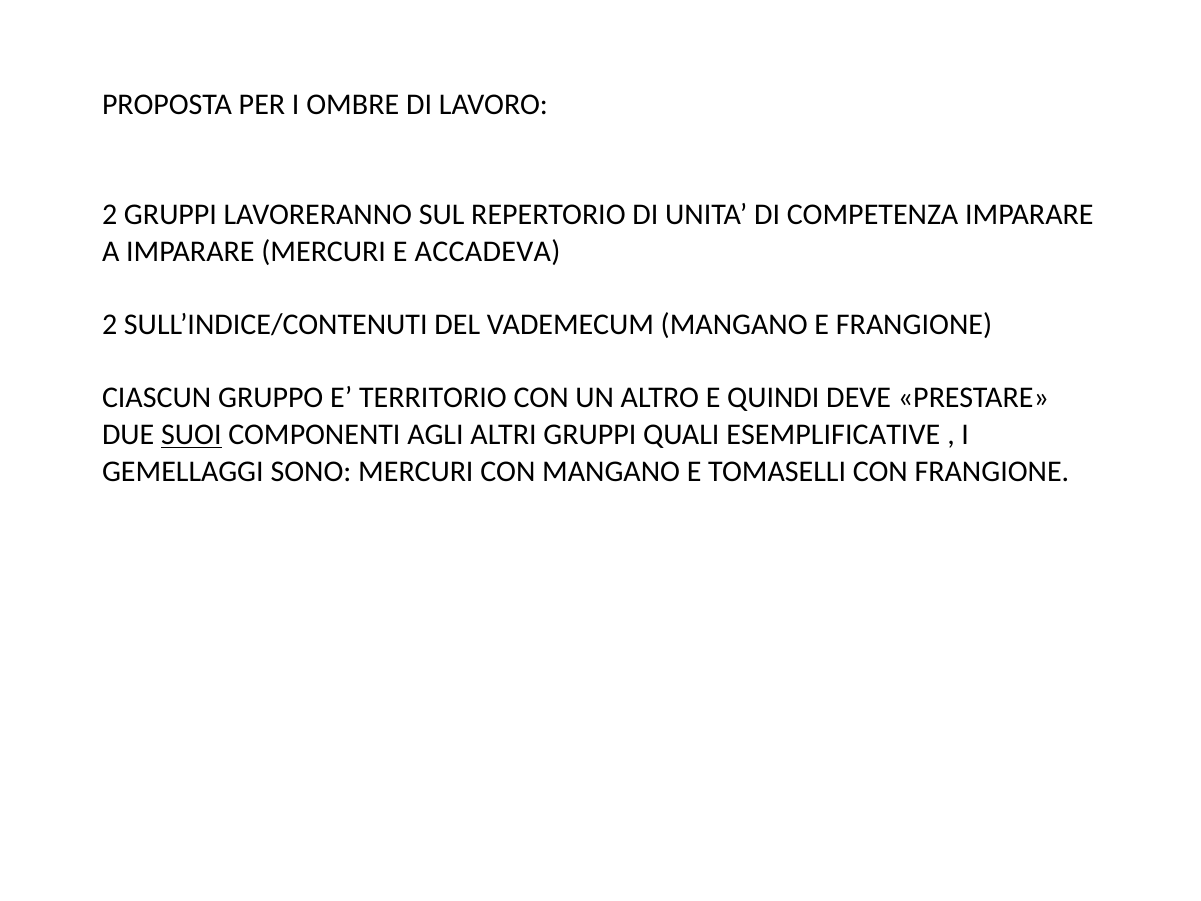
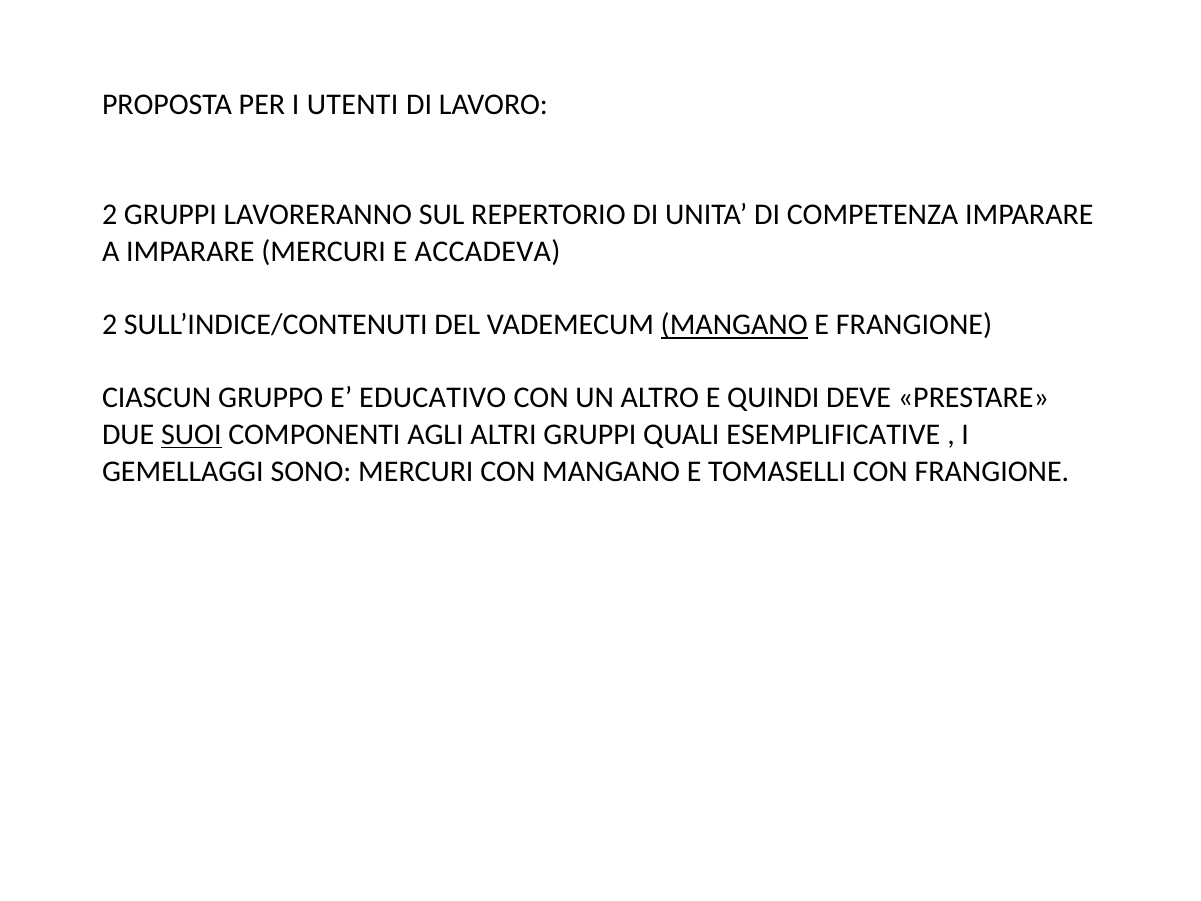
OMBRE: OMBRE -> UTENTI
MANGANO at (734, 325) underline: none -> present
TERRITORIO: TERRITORIO -> EDUCATIVO
